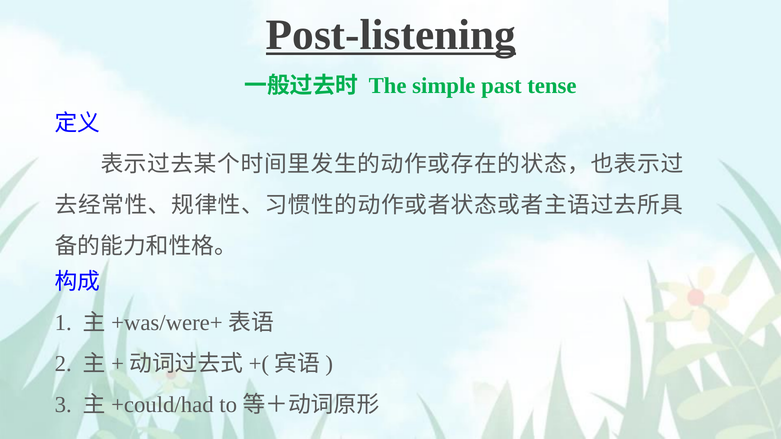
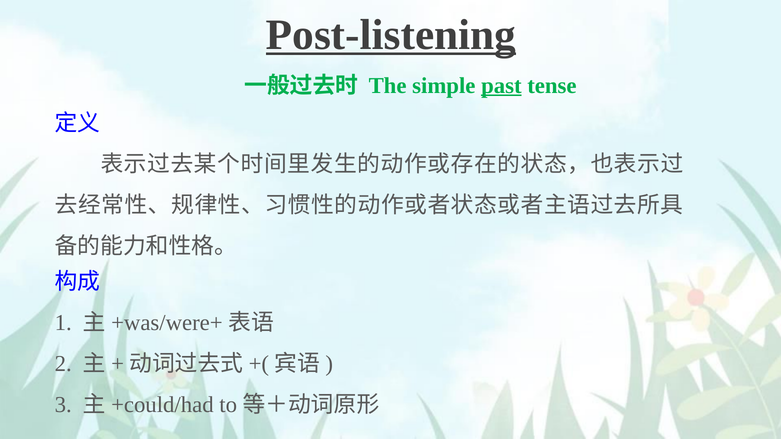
past underline: none -> present
